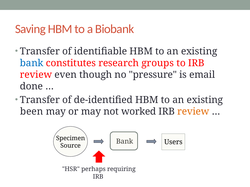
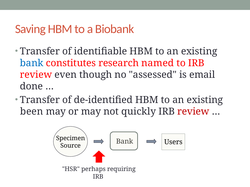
groups: groups -> named
pressure: pressure -> assessed
worked: worked -> quickly
review at (193, 112) colour: orange -> red
